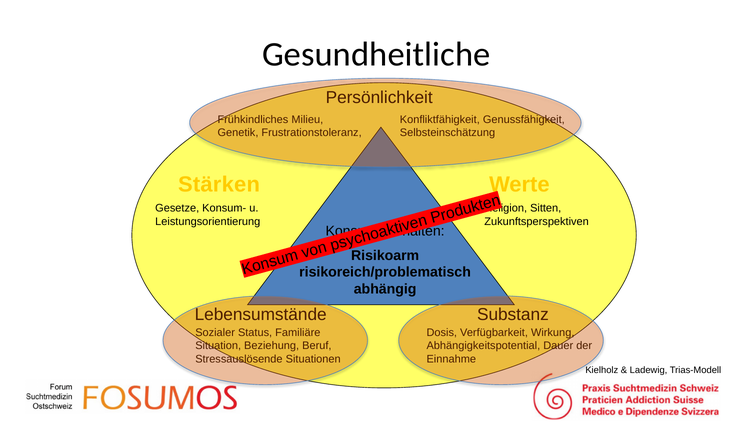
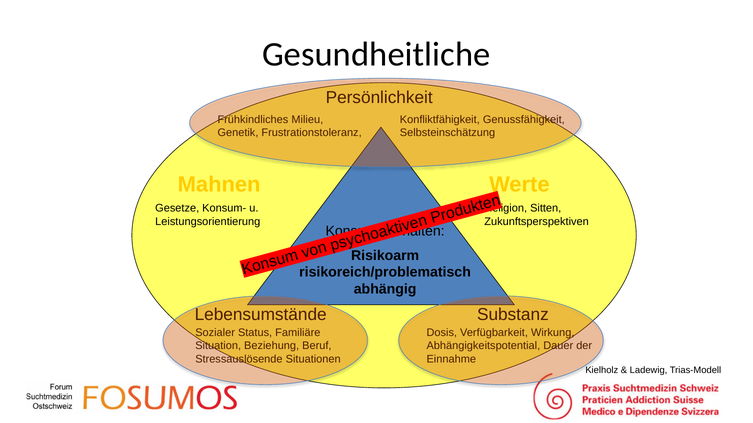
Stärken: Stärken -> Mahnen
